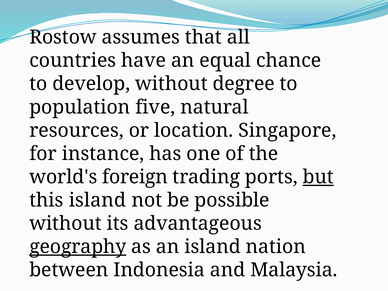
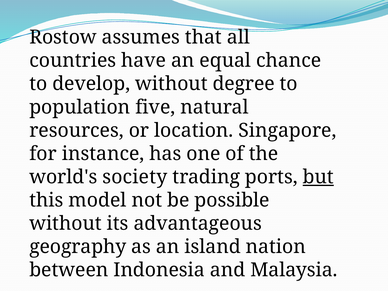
foreign: foreign -> society
this island: island -> model
geography underline: present -> none
